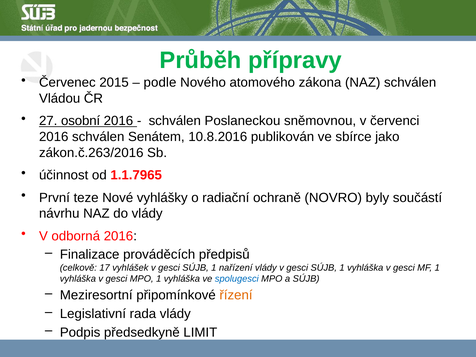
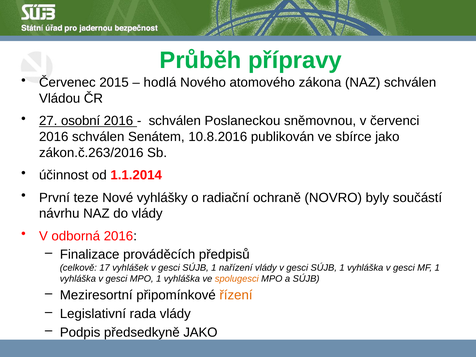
podle: podle -> hodlá
1.1.7965: 1.1.7965 -> 1.1.2014
spolugesci colour: blue -> orange
předsedkyně LIMIT: LIMIT -> JAKO
